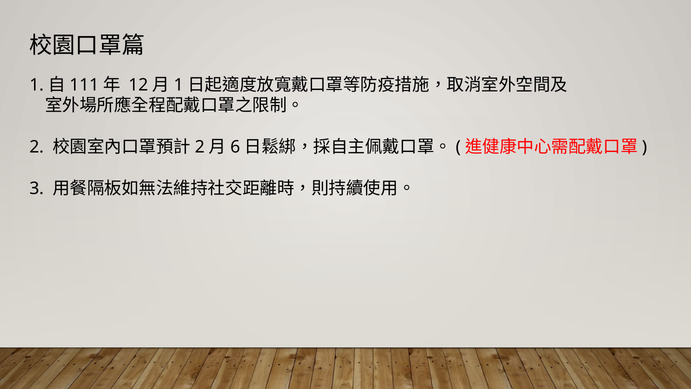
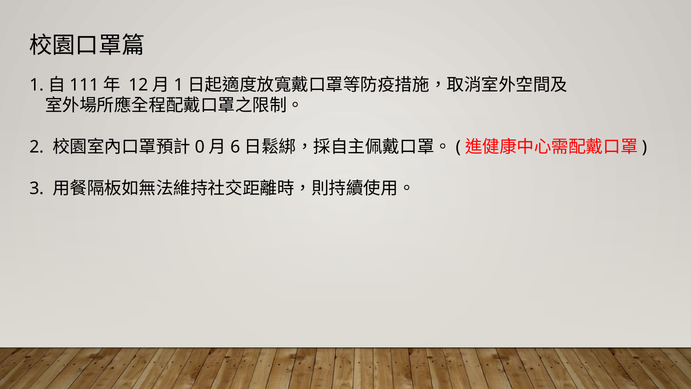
2 at (200, 147): 2 -> 0
